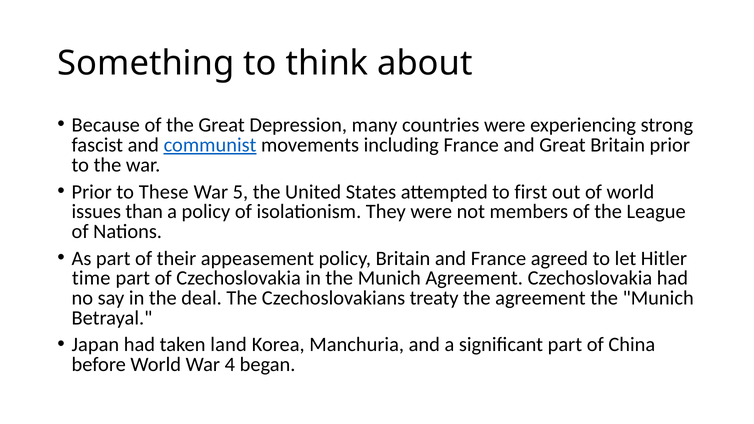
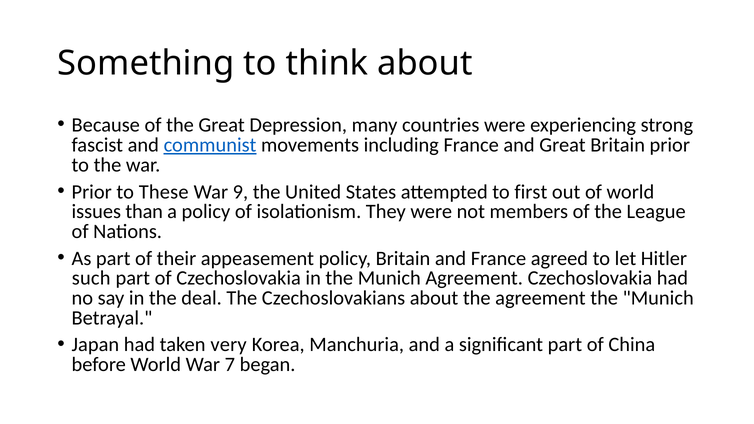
5: 5 -> 9
time: time -> such
Czechoslovakians treaty: treaty -> about
land: land -> very
4: 4 -> 7
